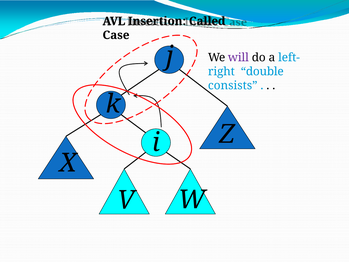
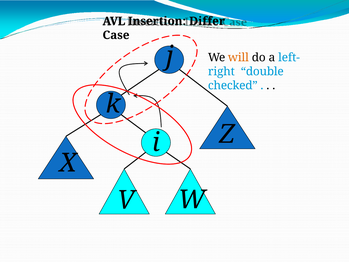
Called: Called -> Differ
will colour: purple -> orange
consists: consists -> checked
